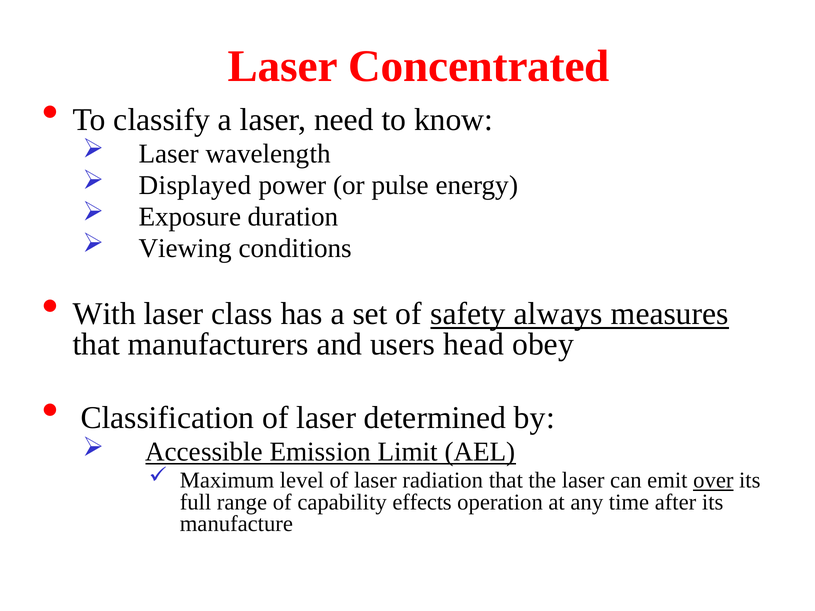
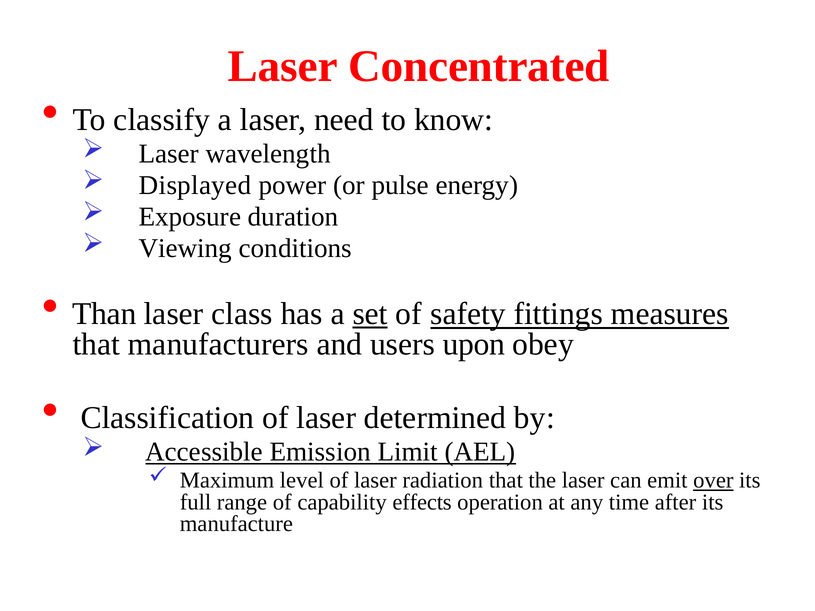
With: With -> Than
set underline: none -> present
always: always -> fittings
head: head -> upon
